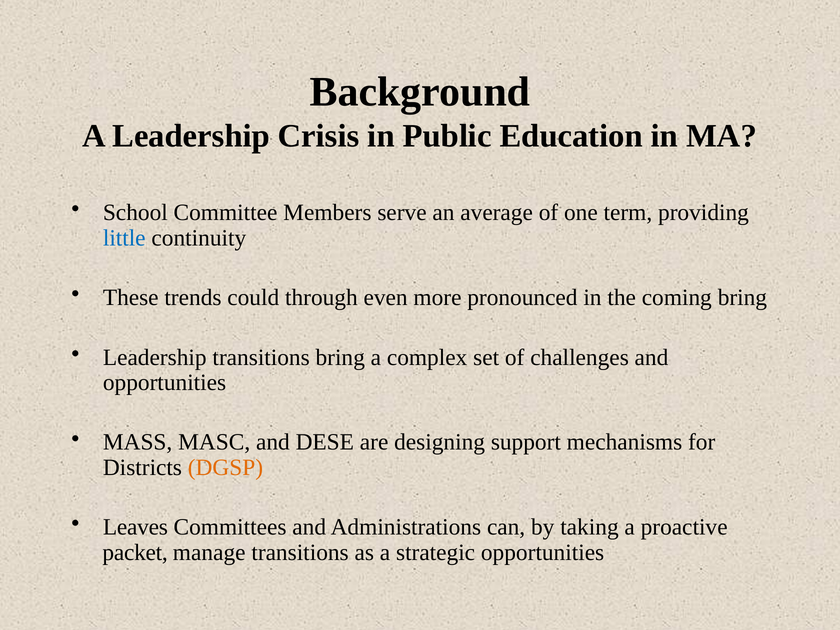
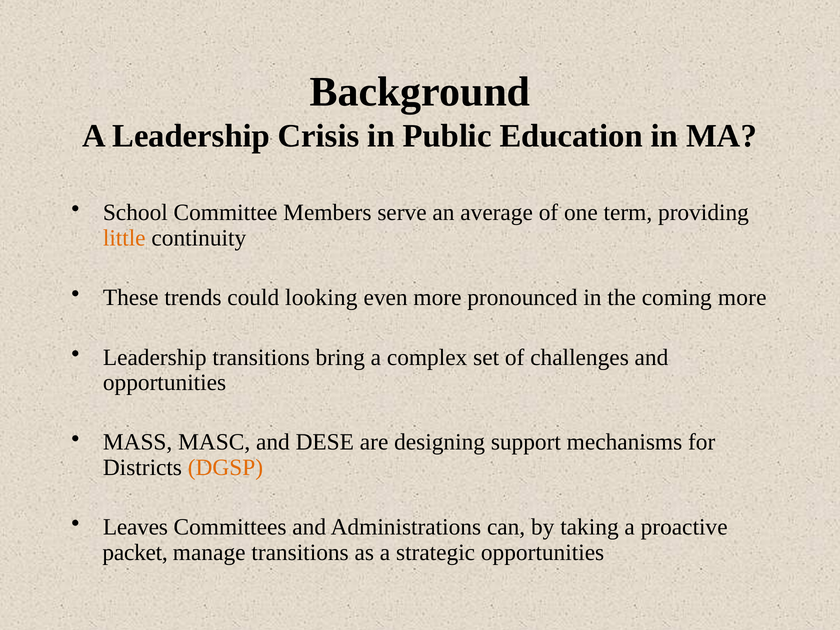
little colour: blue -> orange
through: through -> looking
coming bring: bring -> more
